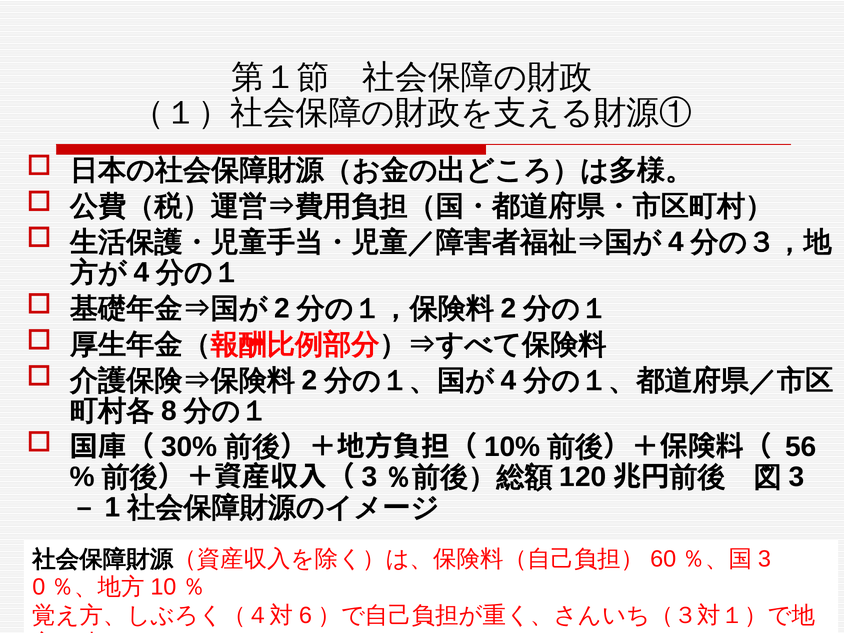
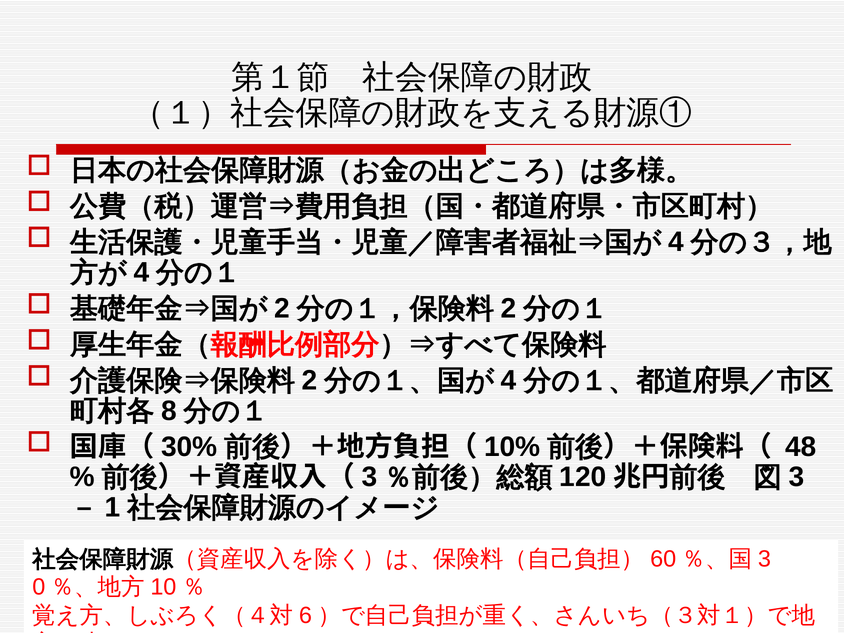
56: 56 -> 48
